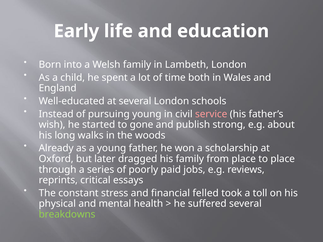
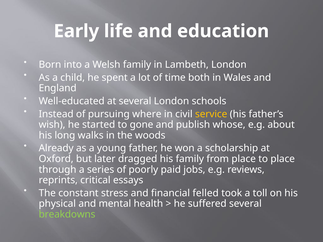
pursuing young: young -> where
service colour: pink -> yellow
strong: strong -> whose
